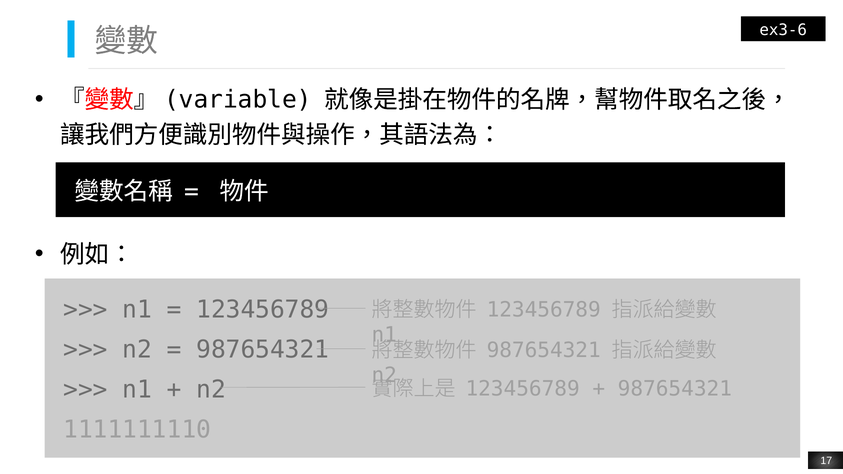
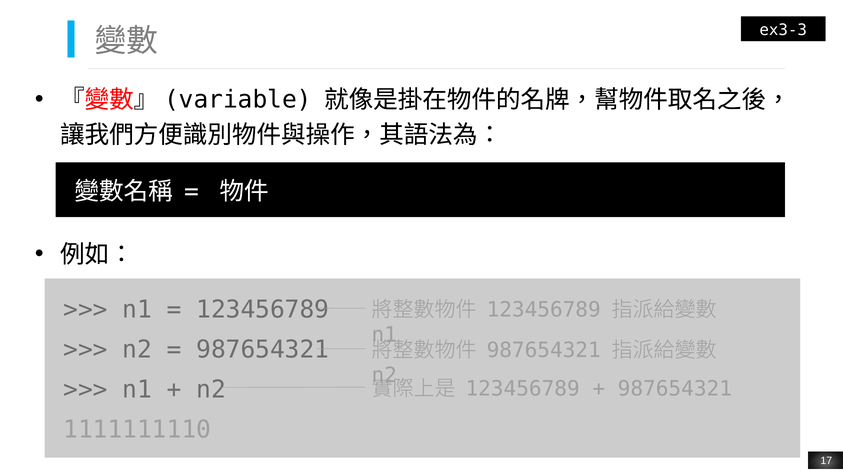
ex3-6: ex3-6 -> ex3-3
